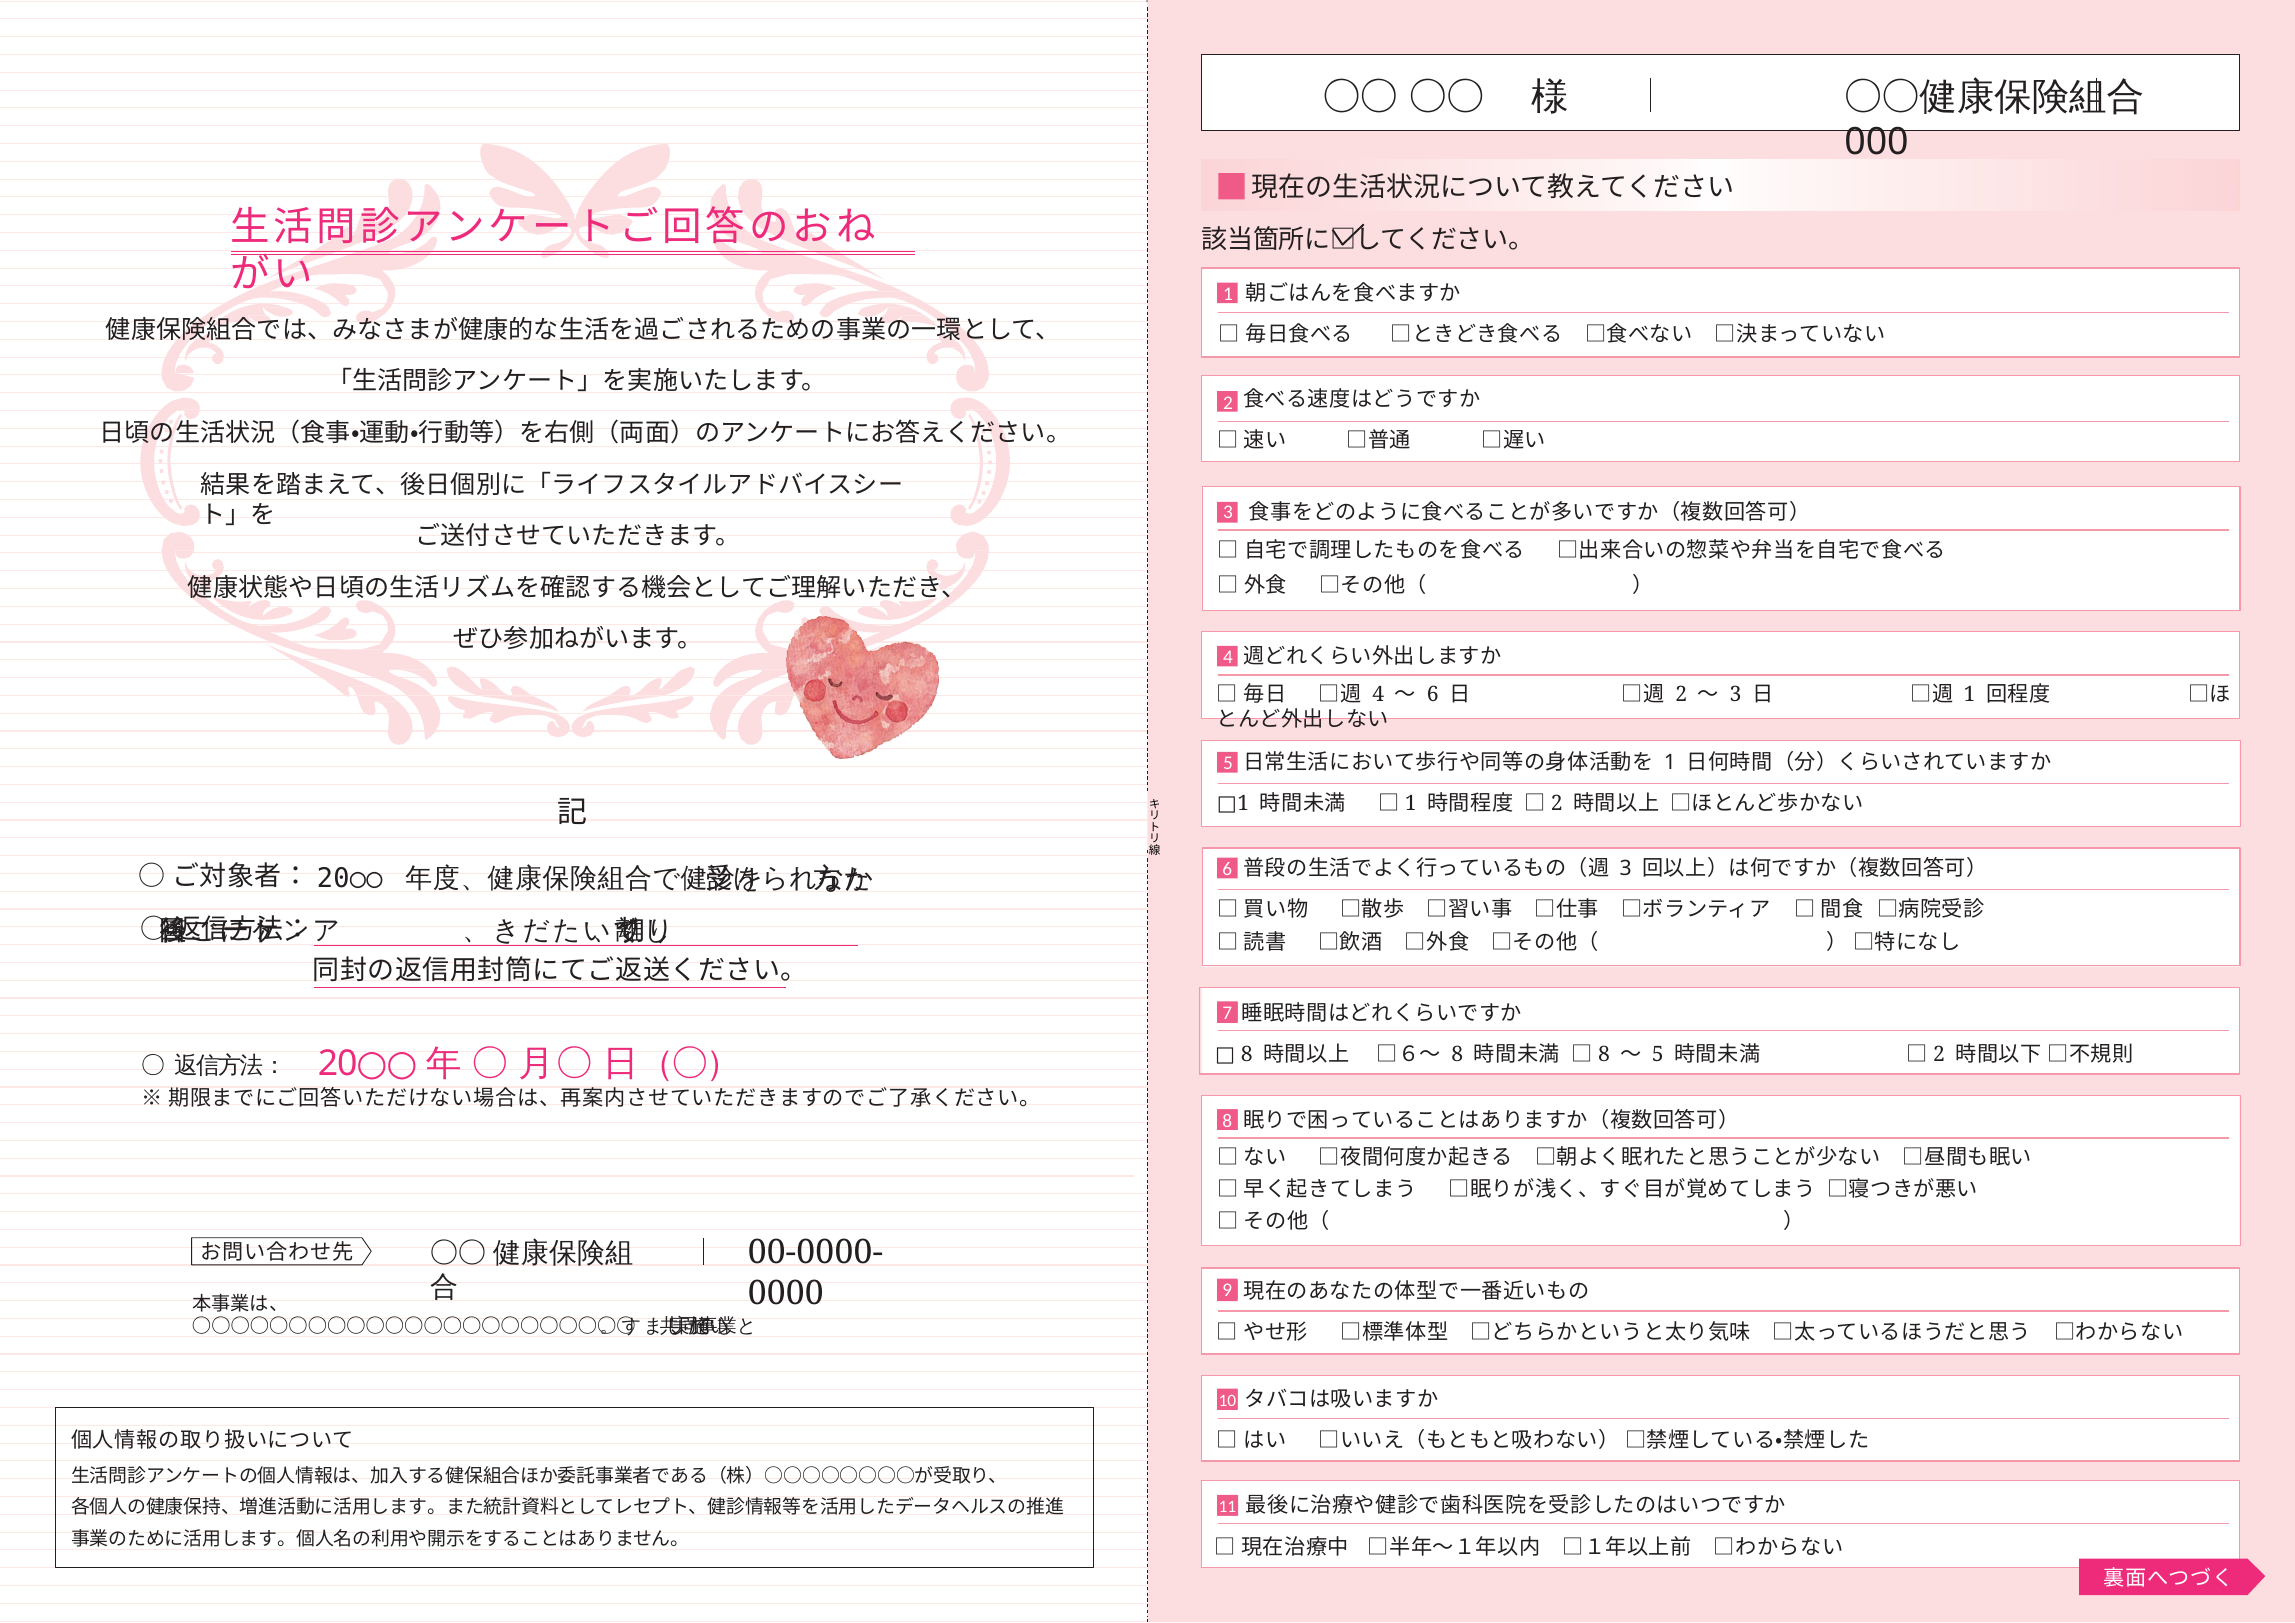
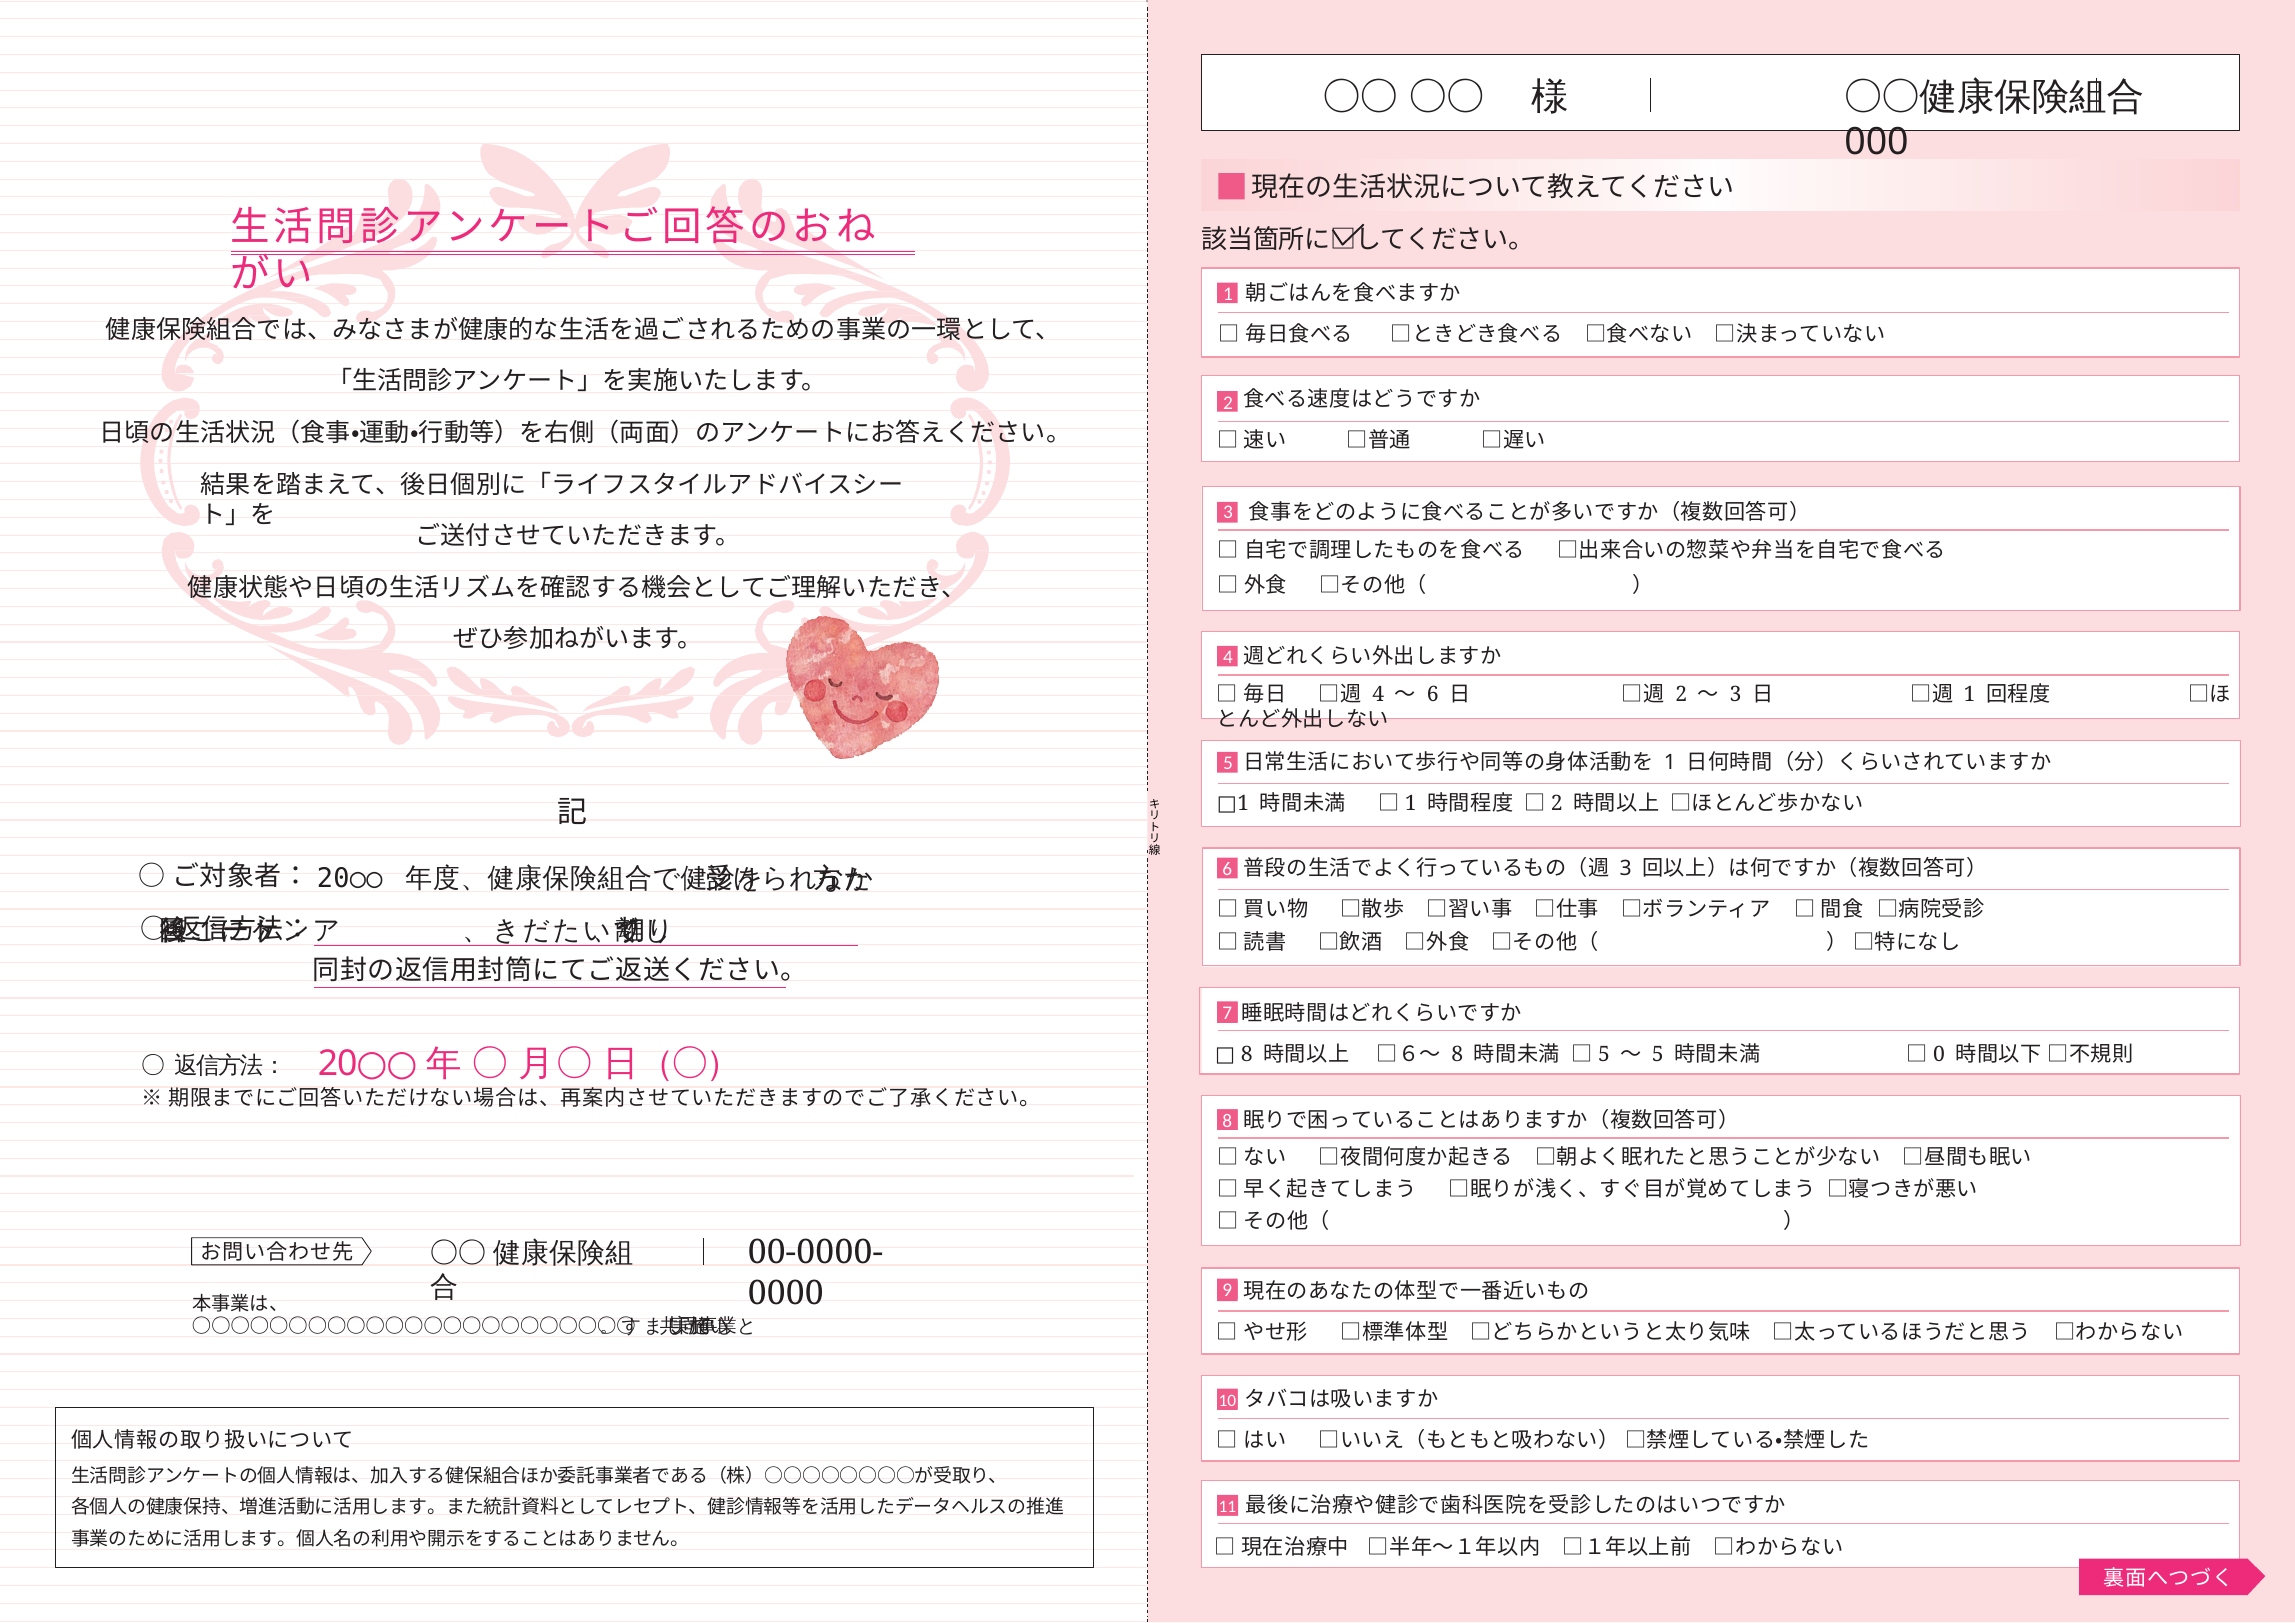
8 at (1604, 1054): 8 -> 5
2 at (1939, 1054): 2 -> 0
